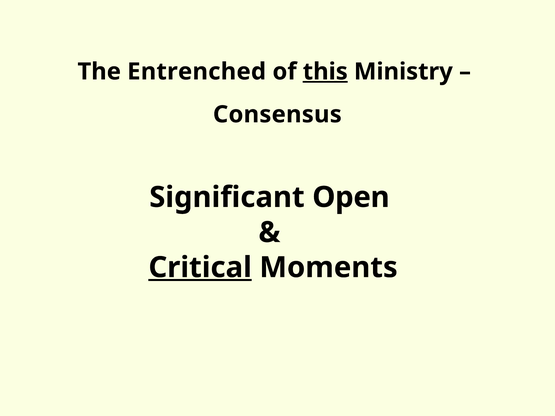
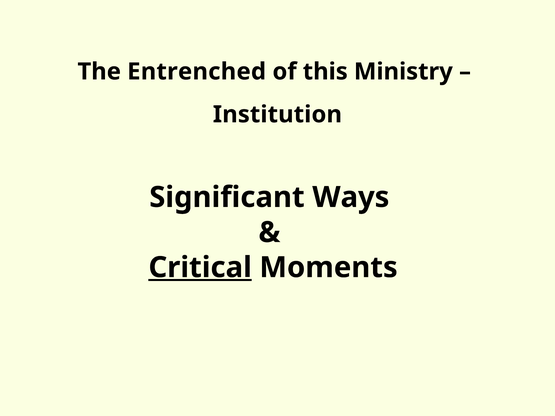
this underline: present -> none
Consensus: Consensus -> Institution
Open: Open -> Ways
